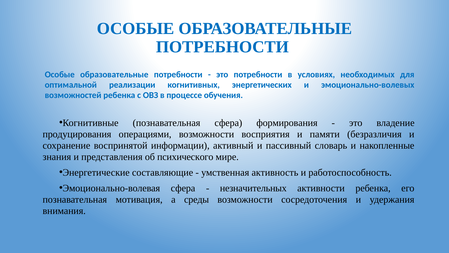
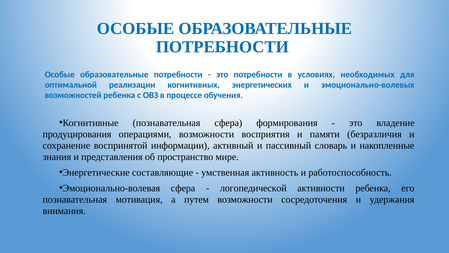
психического: психического -> пространство
незначительных: незначительных -> логопедической
среды: среды -> путем
